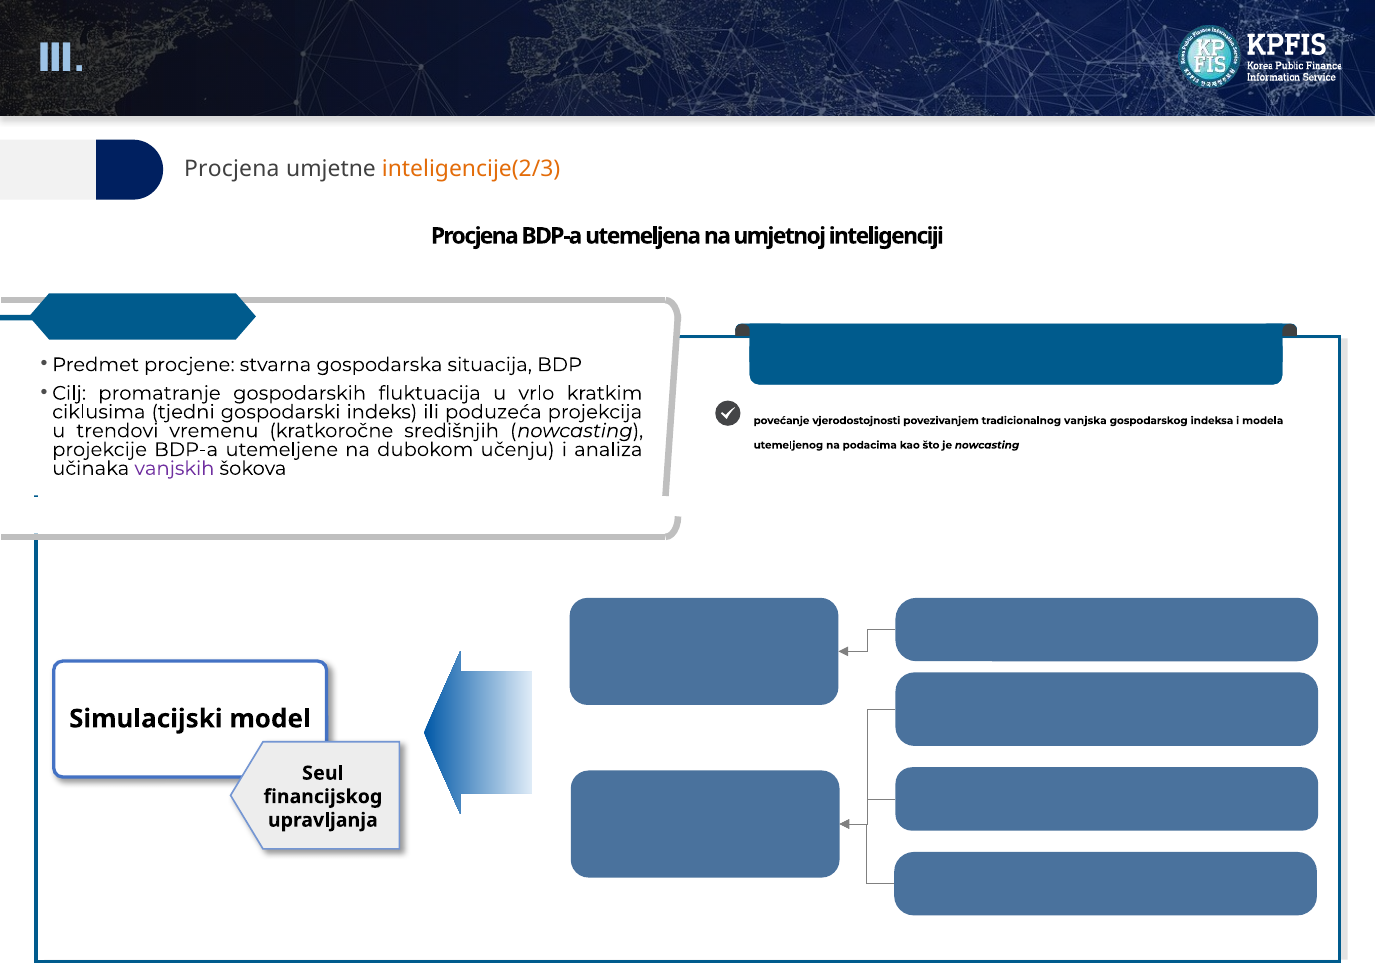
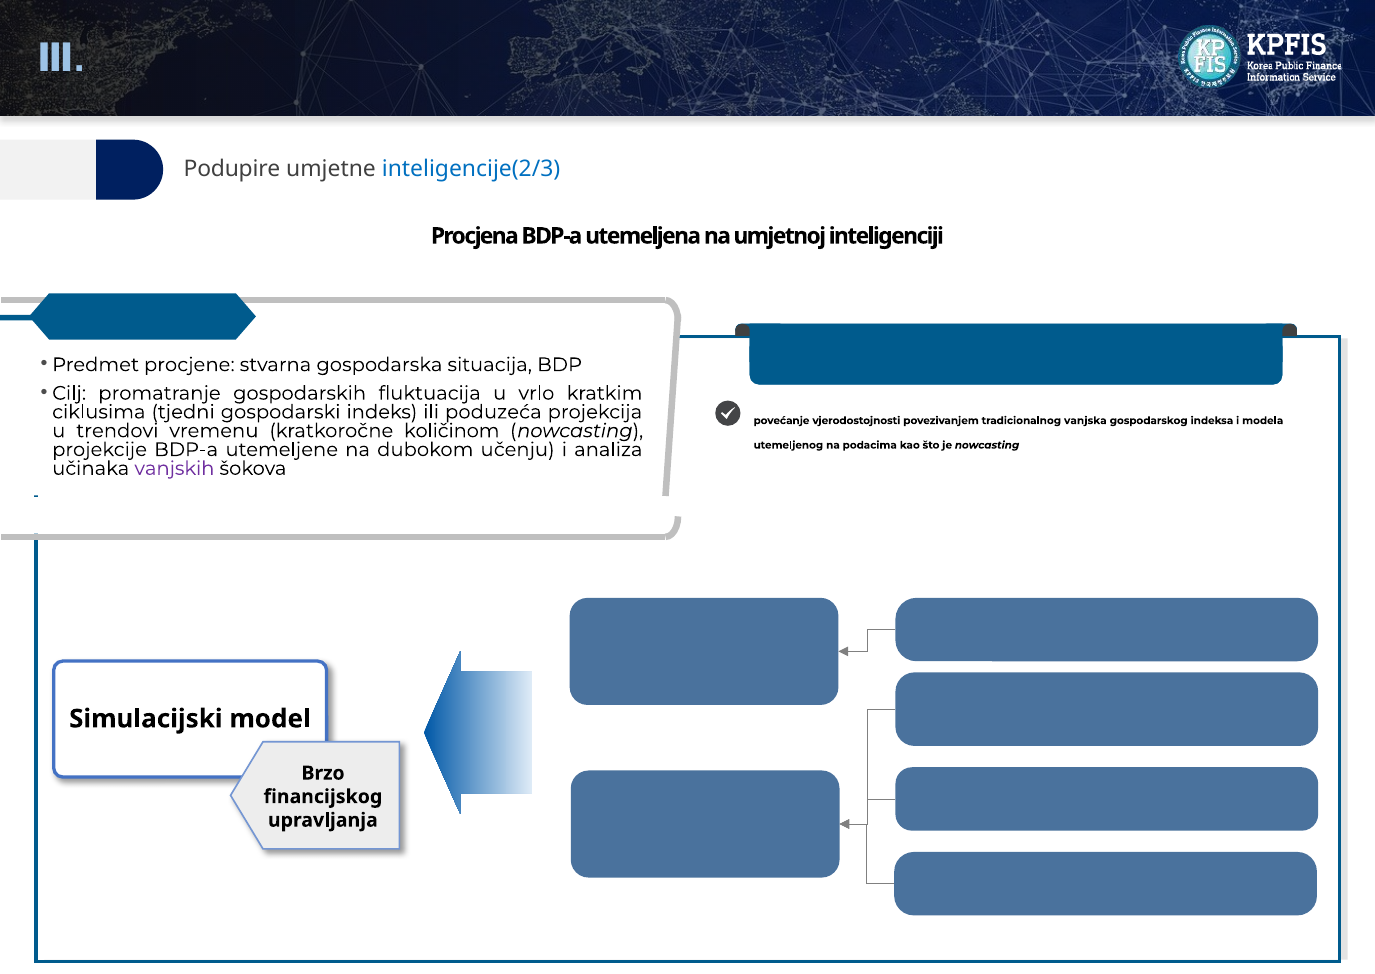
Procjena at (232, 169): Procjena -> Podupire
inteligencije(2/3 colour: orange -> blue
središnjih: središnjih -> količinom
Seul: Seul -> Brzo
